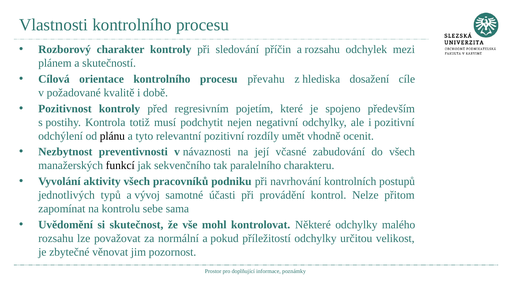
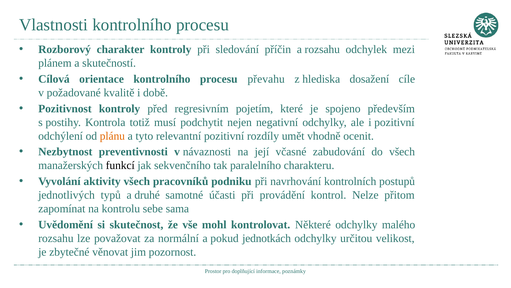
plánu colour: black -> orange
vývoj: vývoj -> druhé
příležitostí: příležitostí -> jednotkách
